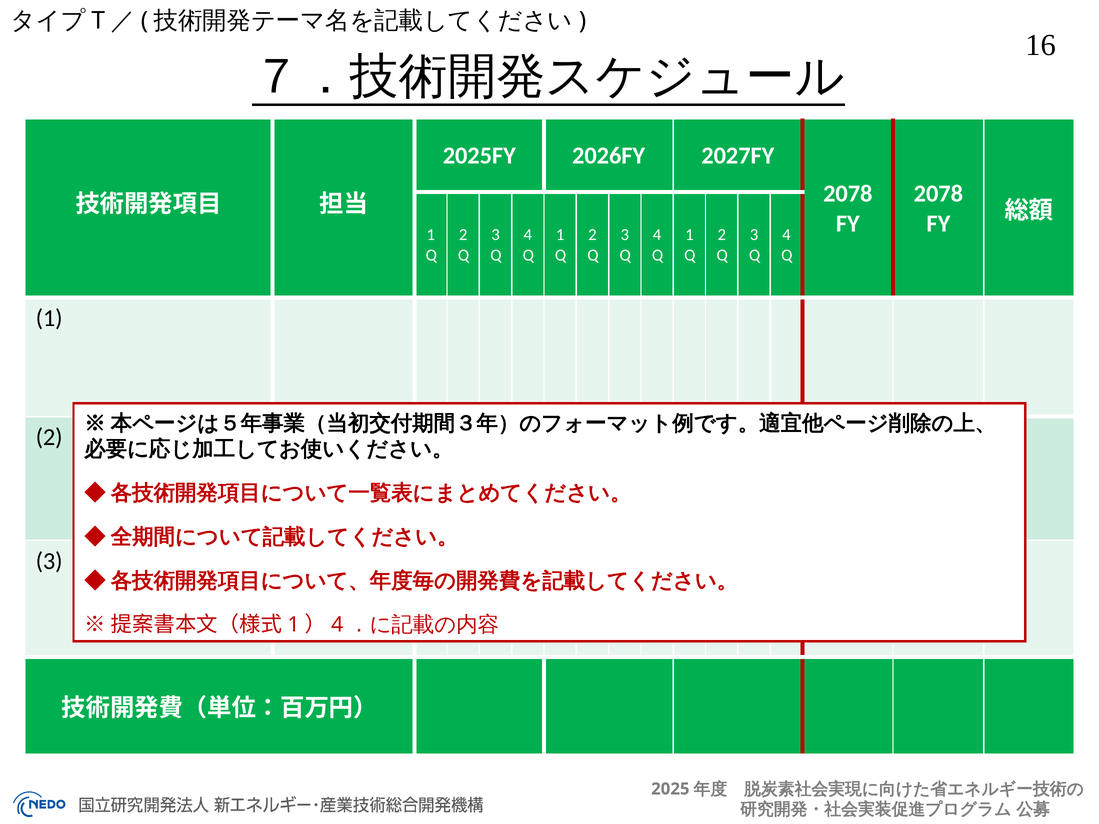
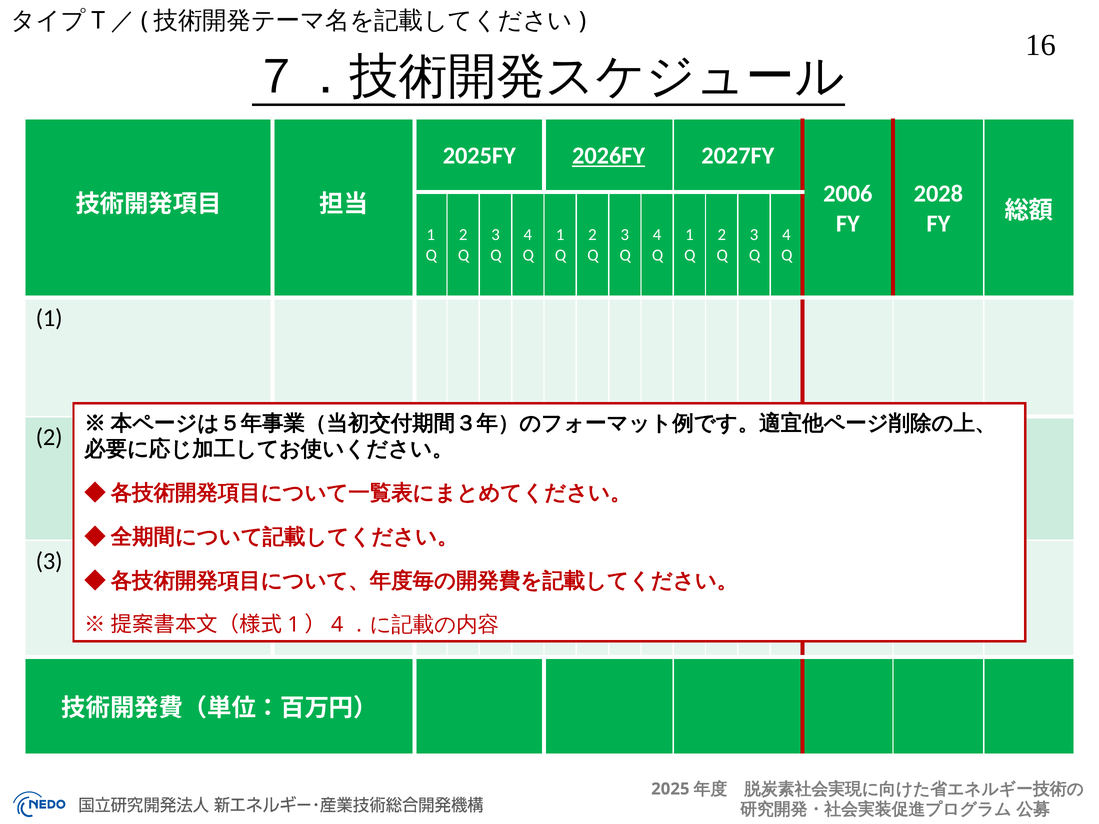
2026FY underline: none -> present
2078 at (848, 194): 2078 -> 2006
2078 at (938, 194): 2078 -> 2028
